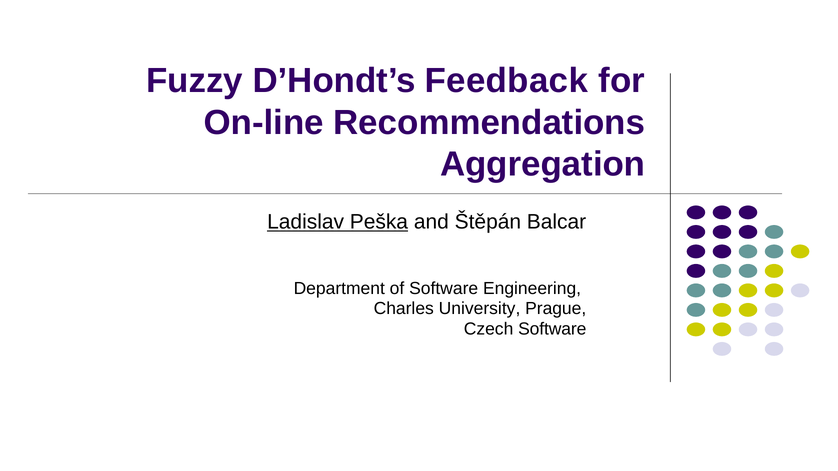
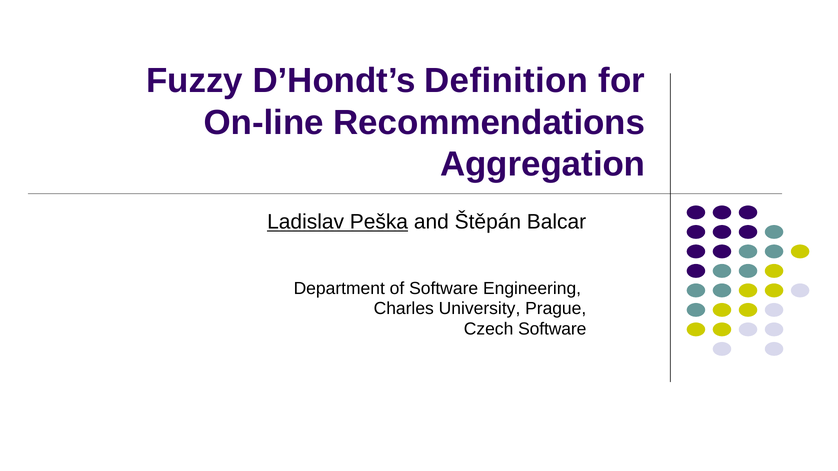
Feedback: Feedback -> Definition
